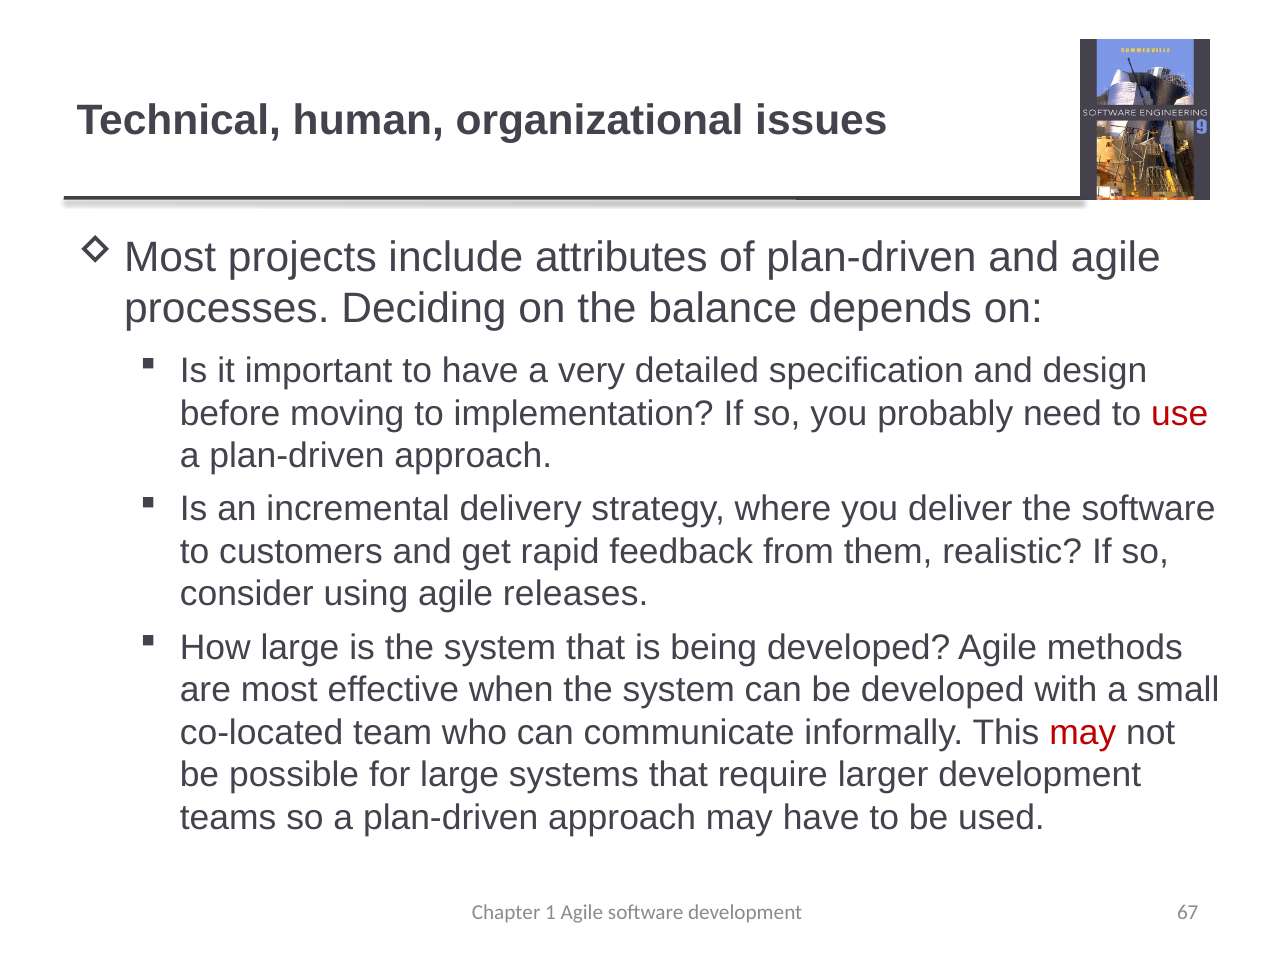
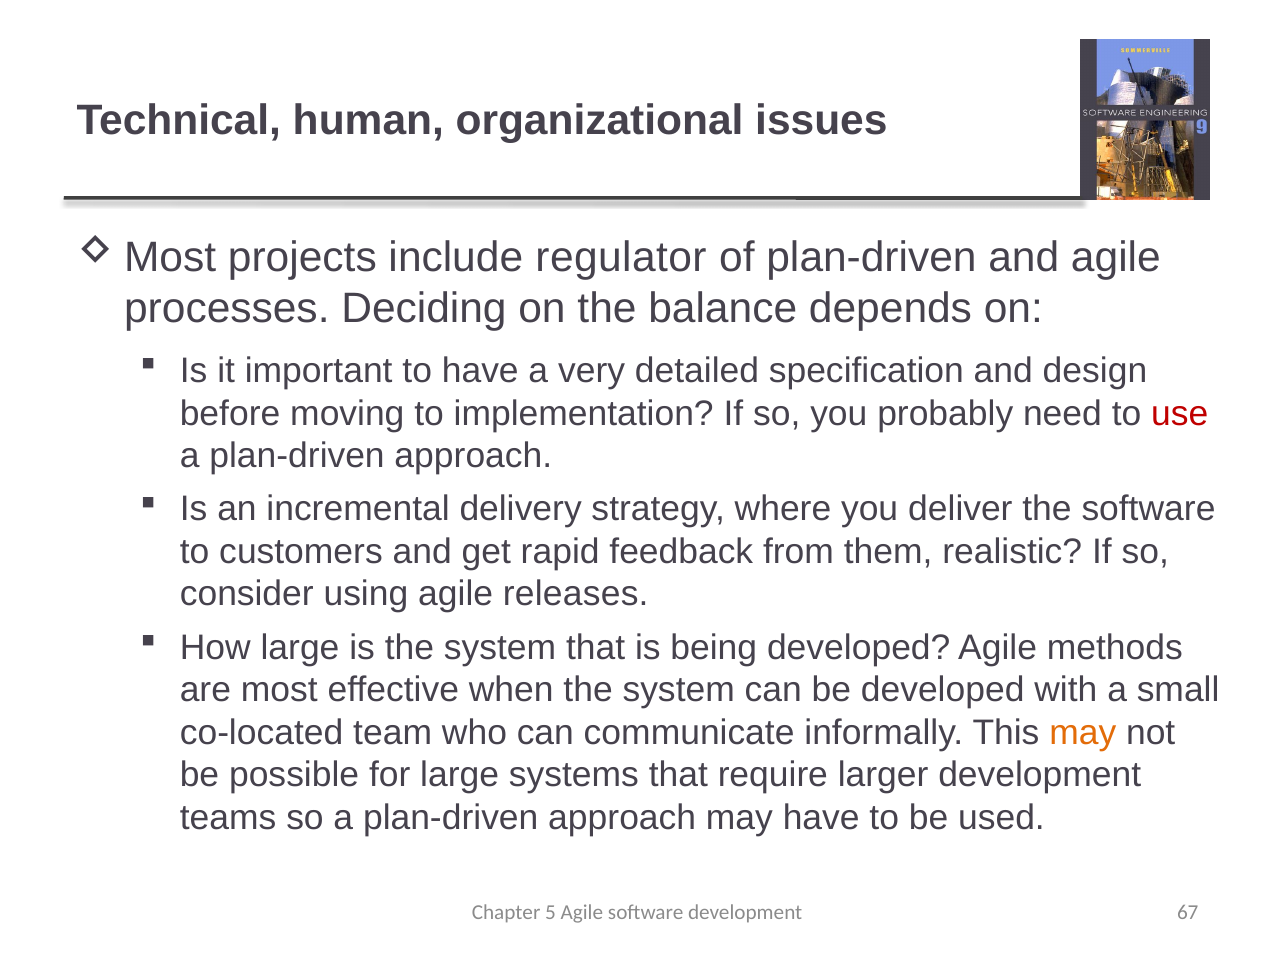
attributes: attributes -> regulator
may at (1083, 733) colour: red -> orange
1: 1 -> 5
